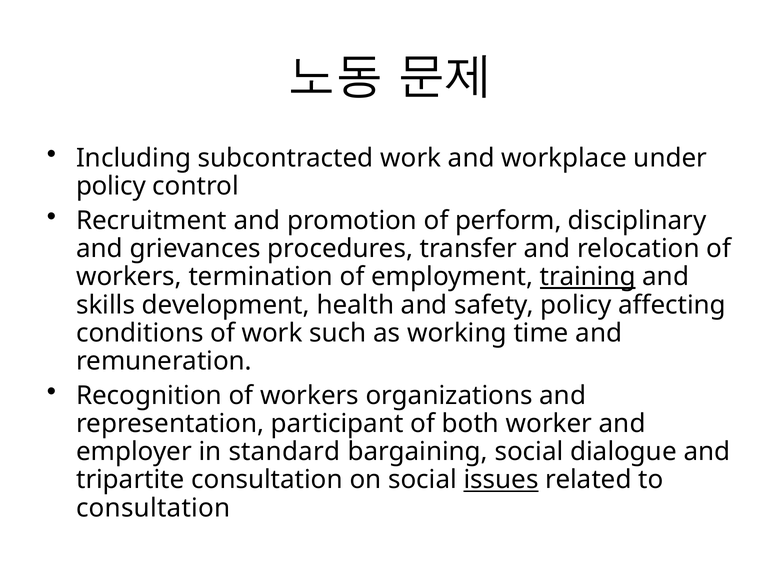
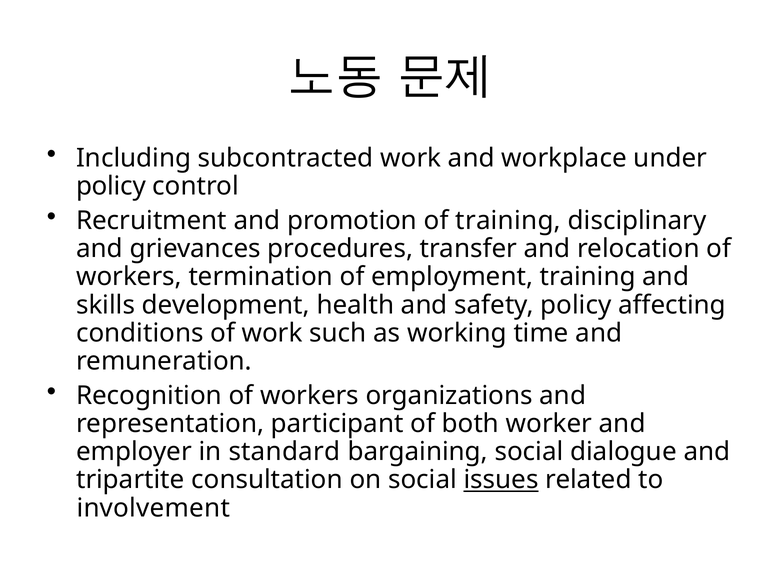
of perform: perform -> training
training at (588, 277) underline: present -> none
consultation at (153, 508): consultation -> involvement
